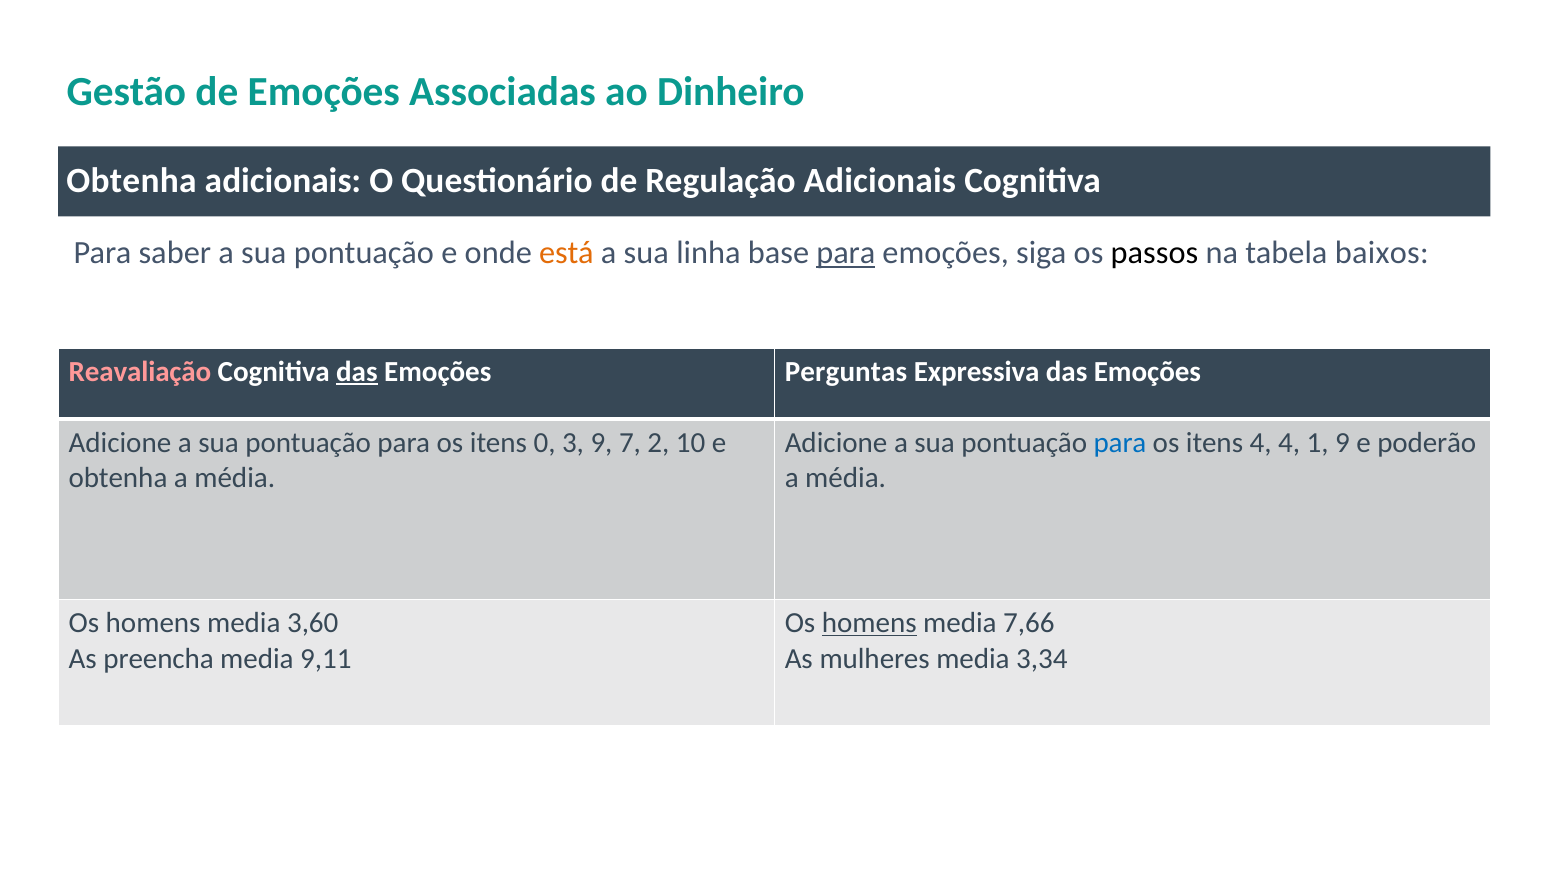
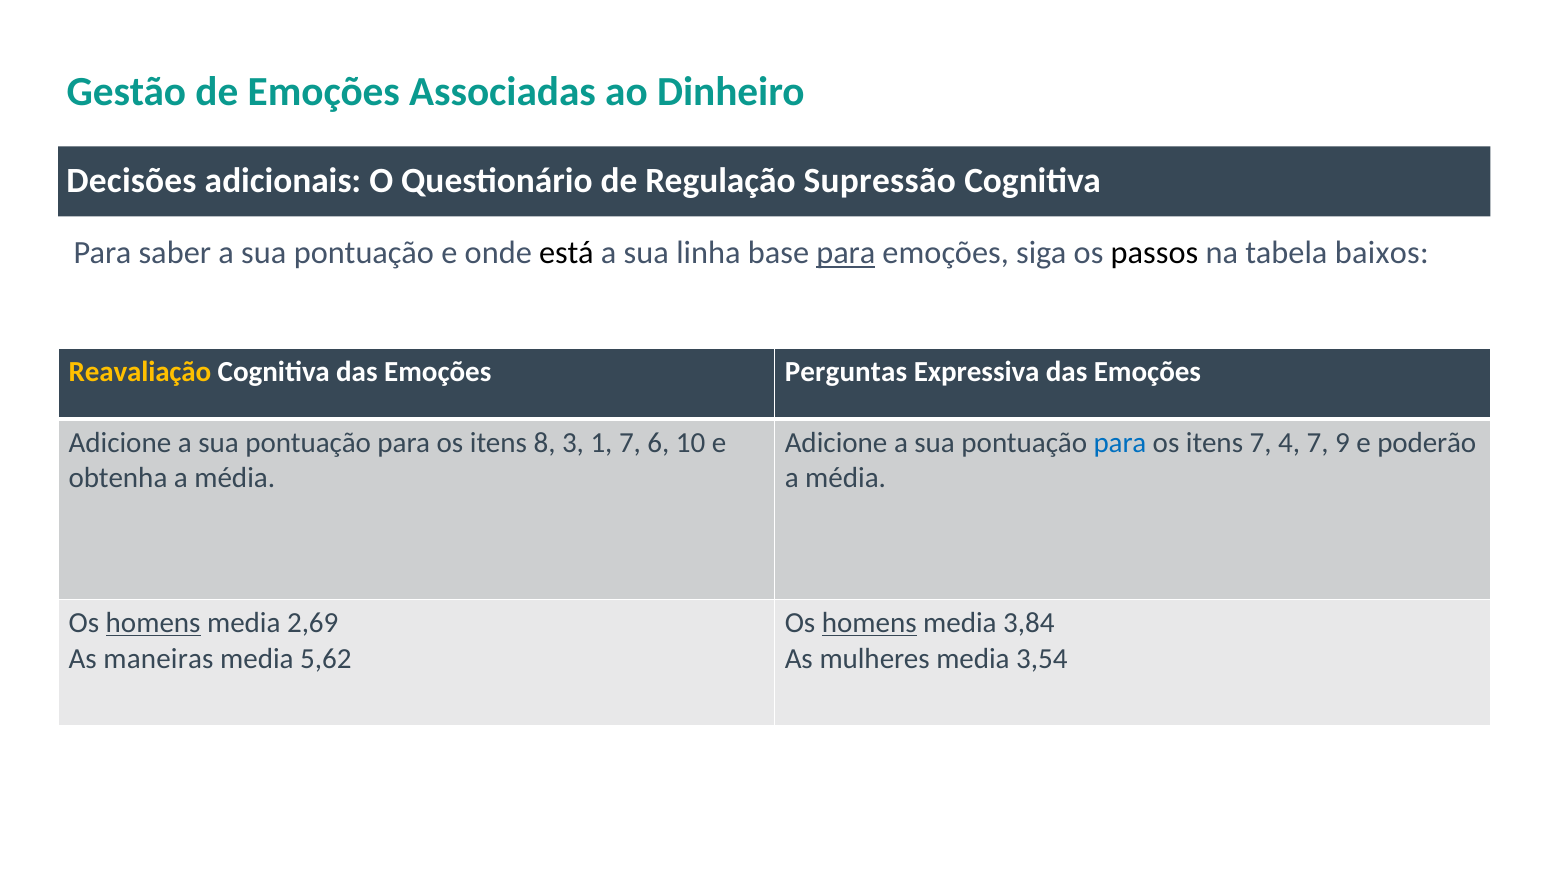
Obtenha at (131, 181): Obtenha -> Decisões
Regulação Adicionais: Adicionais -> Supressão
está colour: orange -> black
Reavaliação colour: pink -> yellow
das at (357, 371) underline: present -> none
0: 0 -> 8
3 9: 9 -> 1
2: 2 -> 6
itens 4: 4 -> 7
4 1: 1 -> 7
homens at (153, 623) underline: none -> present
3,60: 3,60 -> 2,69
7,66: 7,66 -> 3,84
preencha: preencha -> maneiras
9,11: 9,11 -> 5,62
3,34: 3,34 -> 3,54
